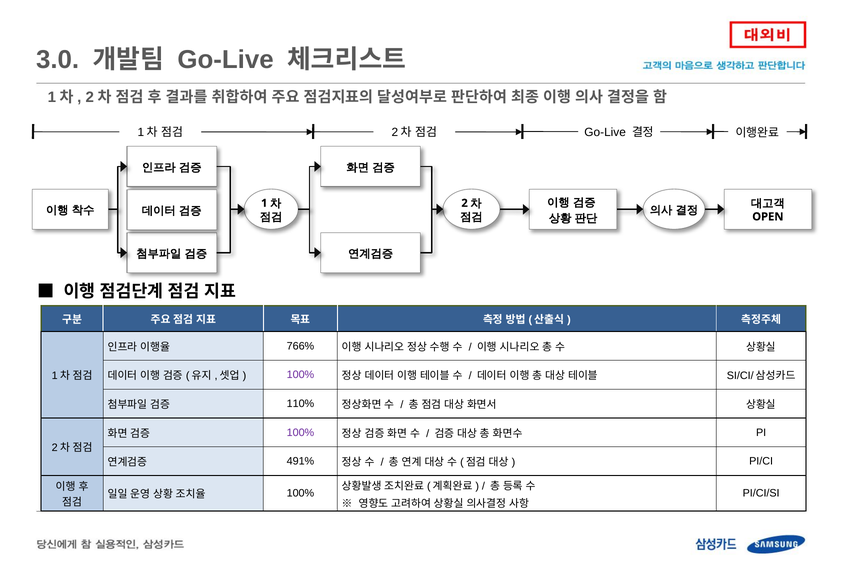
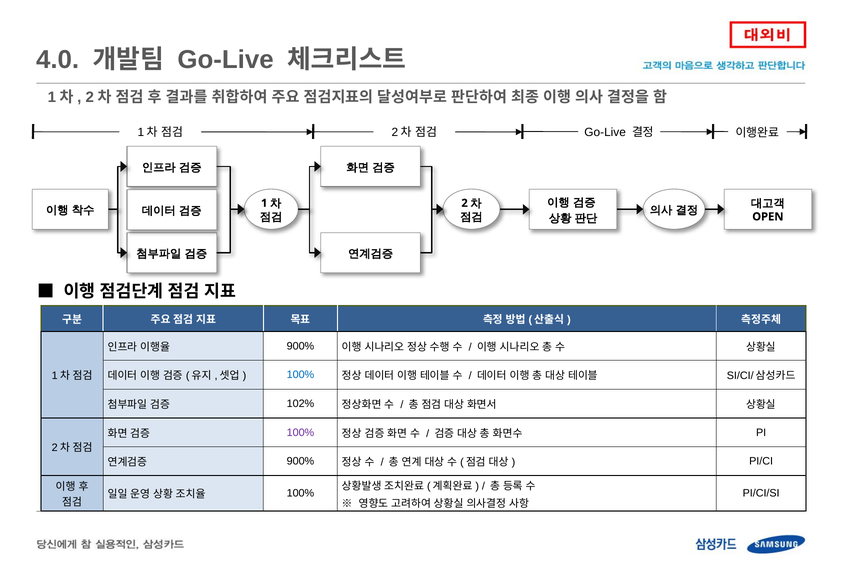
3.0: 3.0 -> 4.0
766% at (300, 346): 766% -> 900%
100% at (300, 375) colour: purple -> blue
110%: 110% -> 102%
491% at (300, 462): 491% -> 900%
